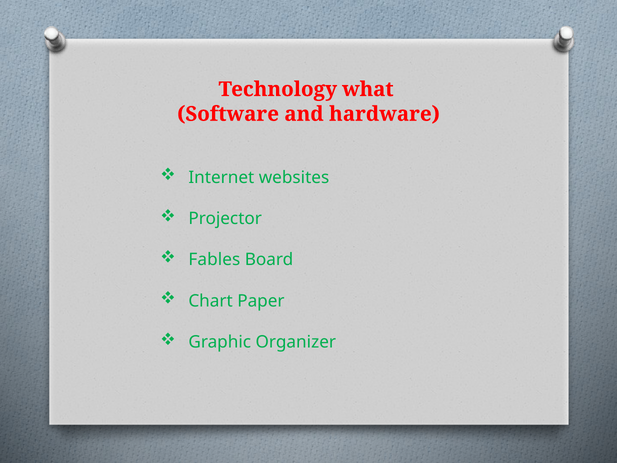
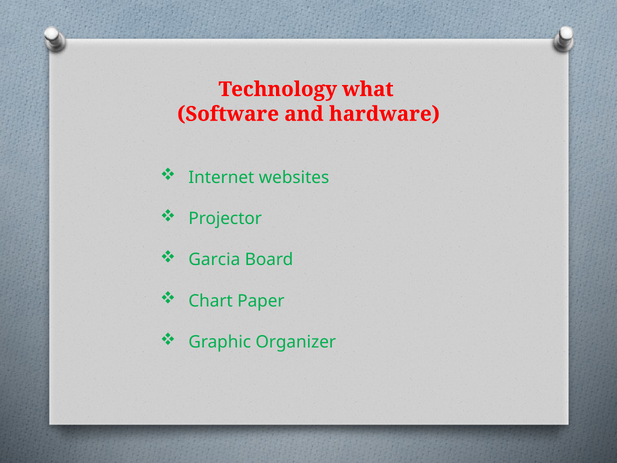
Fables: Fables -> Garcia
